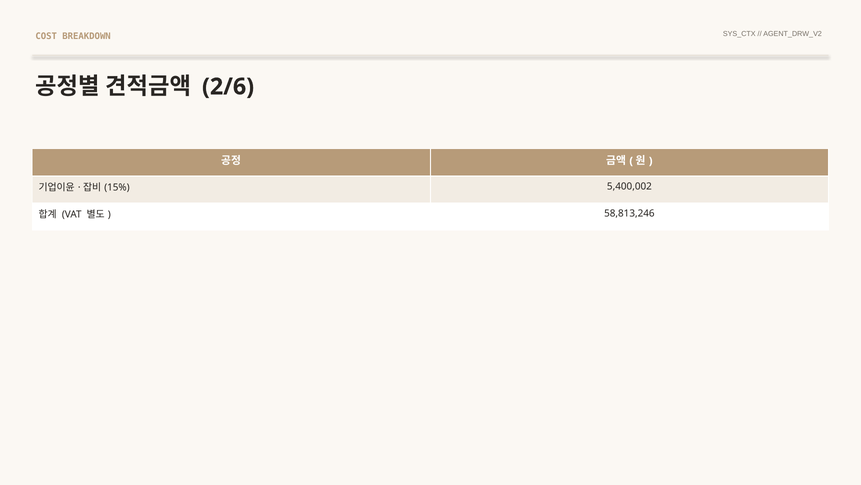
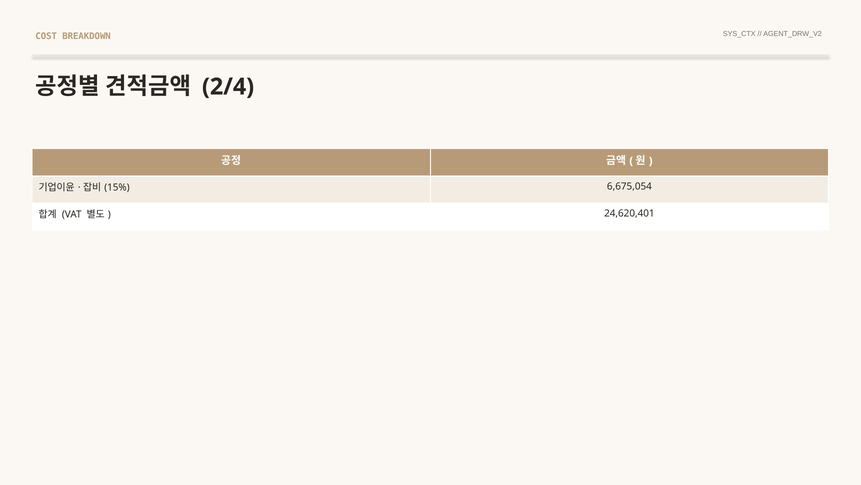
2/6: 2/6 -> 2/4
5,400,002: 5,400,002 -> 6,675,054
58,813,246: 58,813,246 -> 24,620,401
